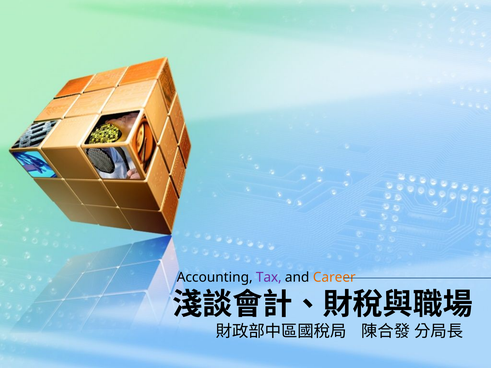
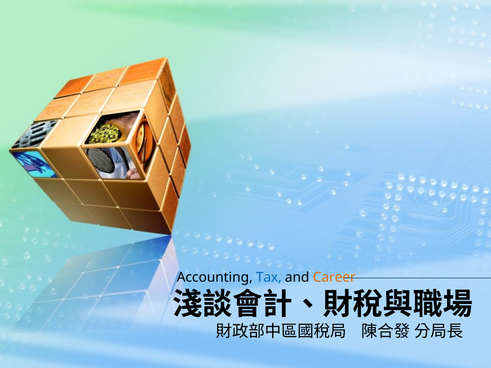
Tax colour: purple -> blue
